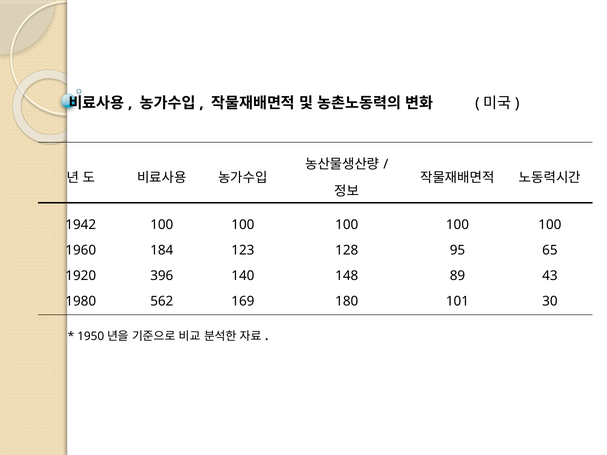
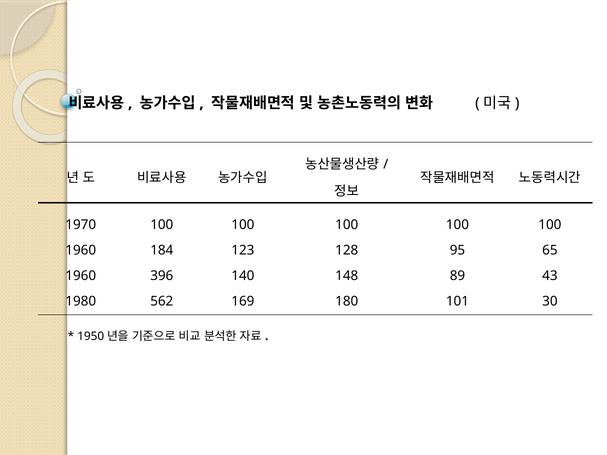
1942: 1942 -> 1970
1920 at (81, 276): 1920 -> 1960
